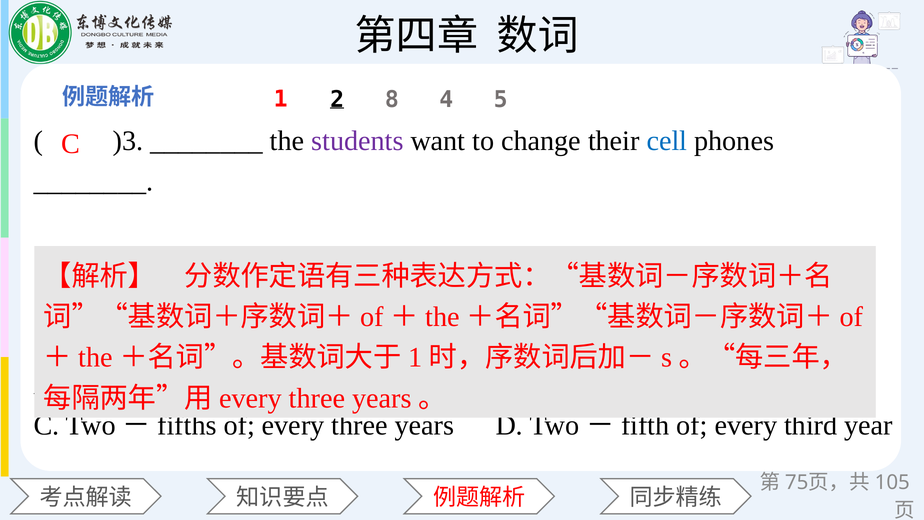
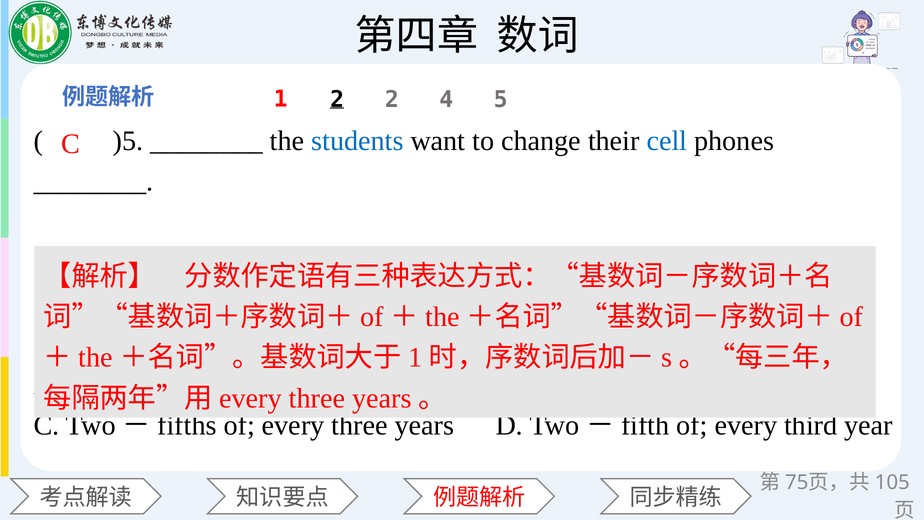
2 8: 8 -> 2
)3: )3 -> )5
students colour: purple -> blue
